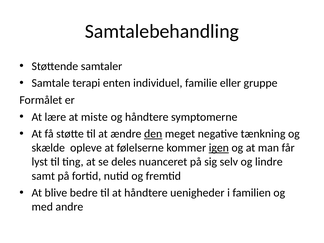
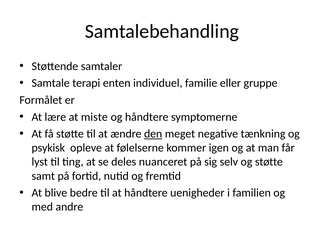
skælde: skælde -> psykisk
igen underline: present -> none
og lindre: lindre -> støtte
